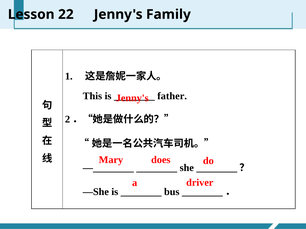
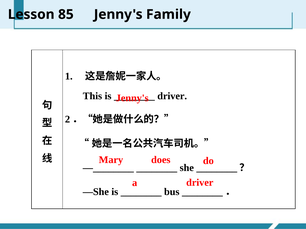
22: 22 -> 85
father at (172, 96): father -> driver
